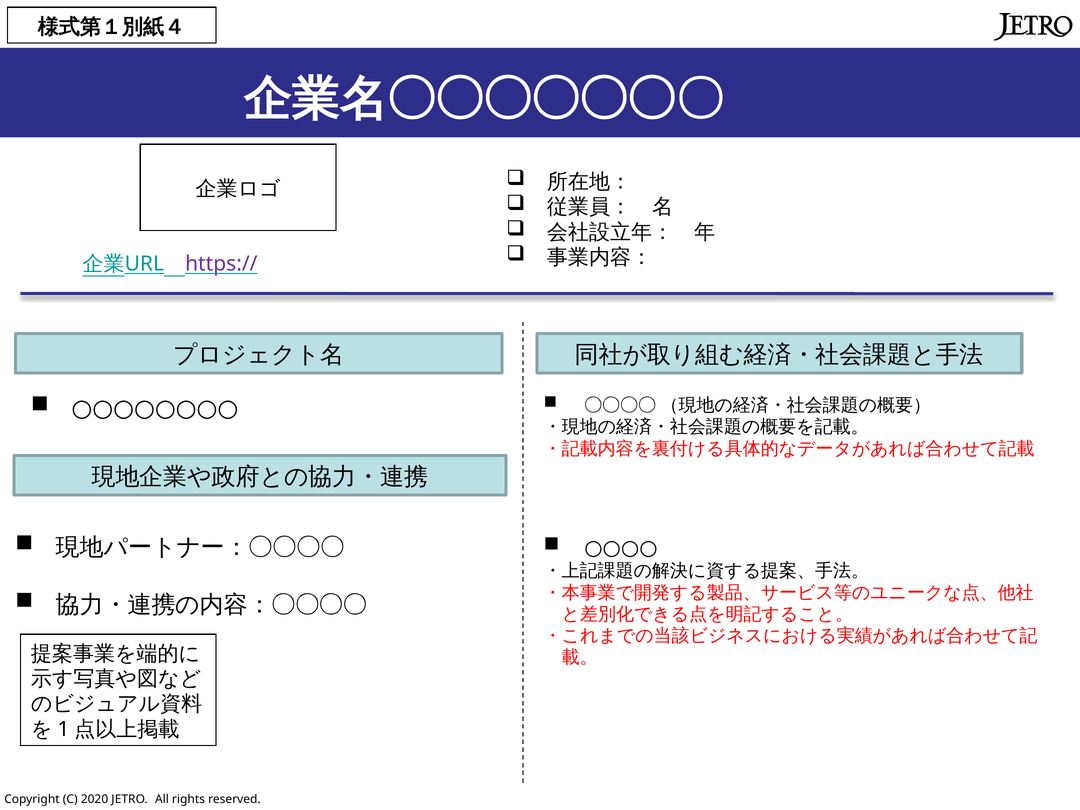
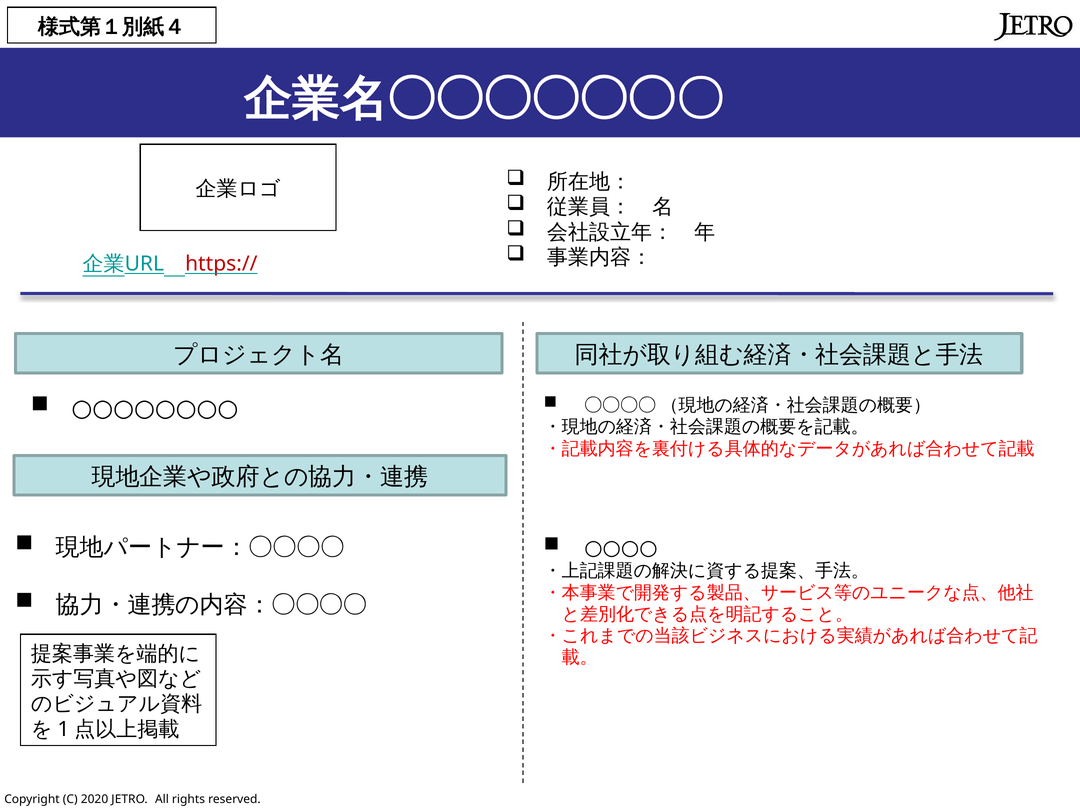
https:// colour: purple -> red
